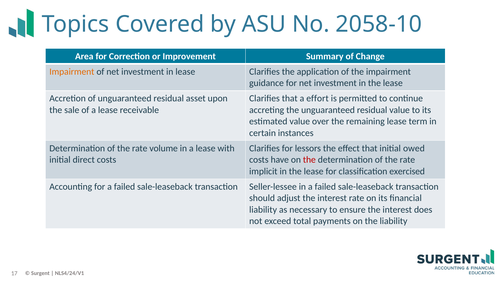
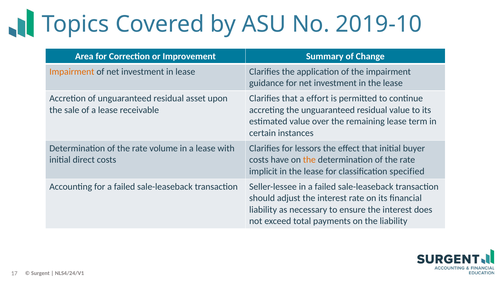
2058-10: 2058-10 -> 2019-10
owed: owed -> buyer
the at (309, 160) colour: red -> orange
exercised: exercised -> specified
